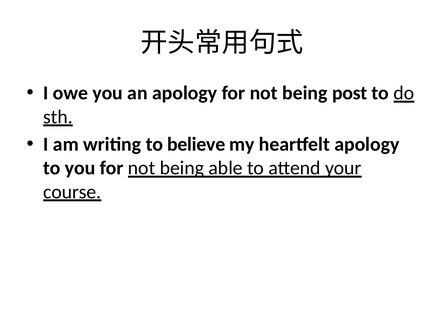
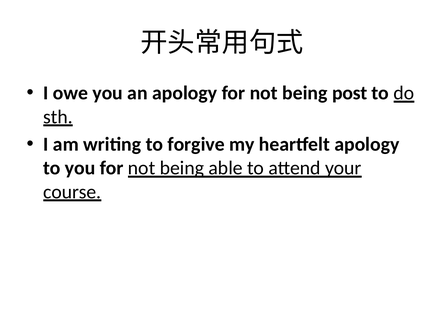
believe: believe -> forgive
